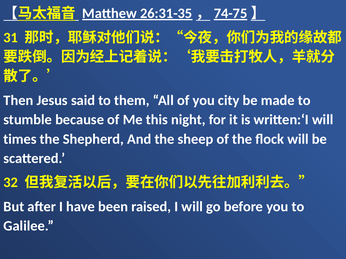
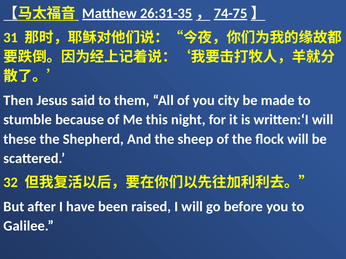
times: times -> these
